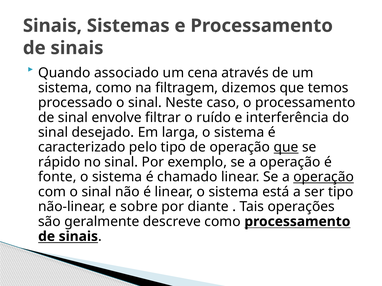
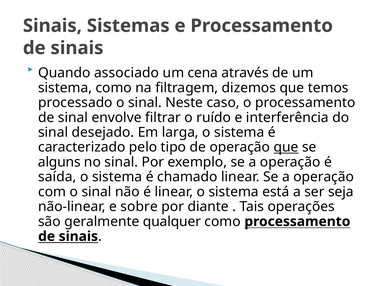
rápido: rápido -> alguns
fonte: fonte -> saída
operação at (324, 177) underline: present -> none
ser tipo: tipo -> seja
descreve: descreve -> qualquer
